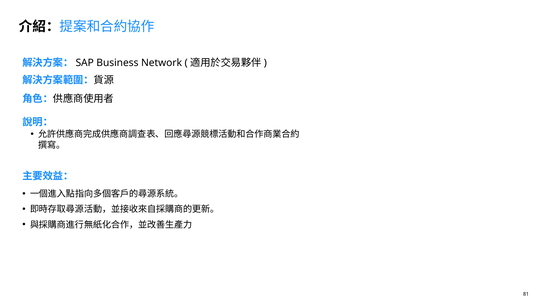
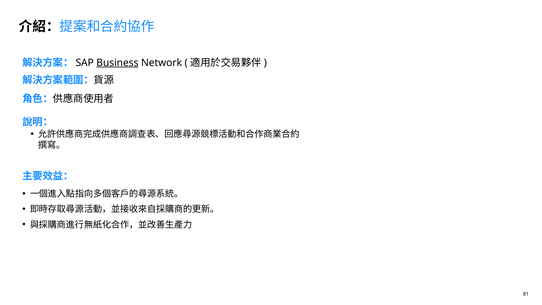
Business underline: none -> present
